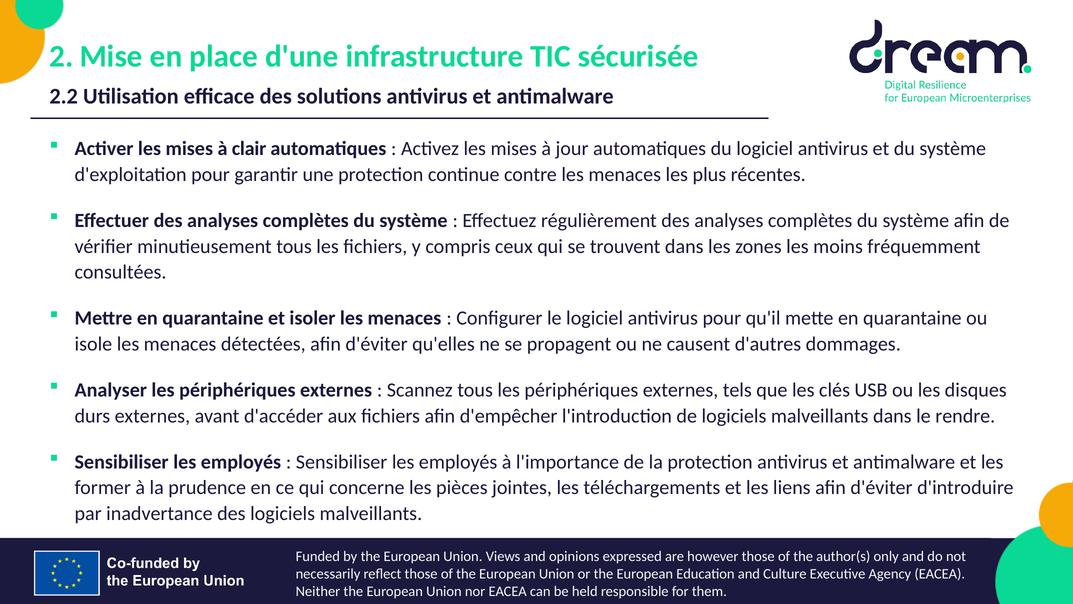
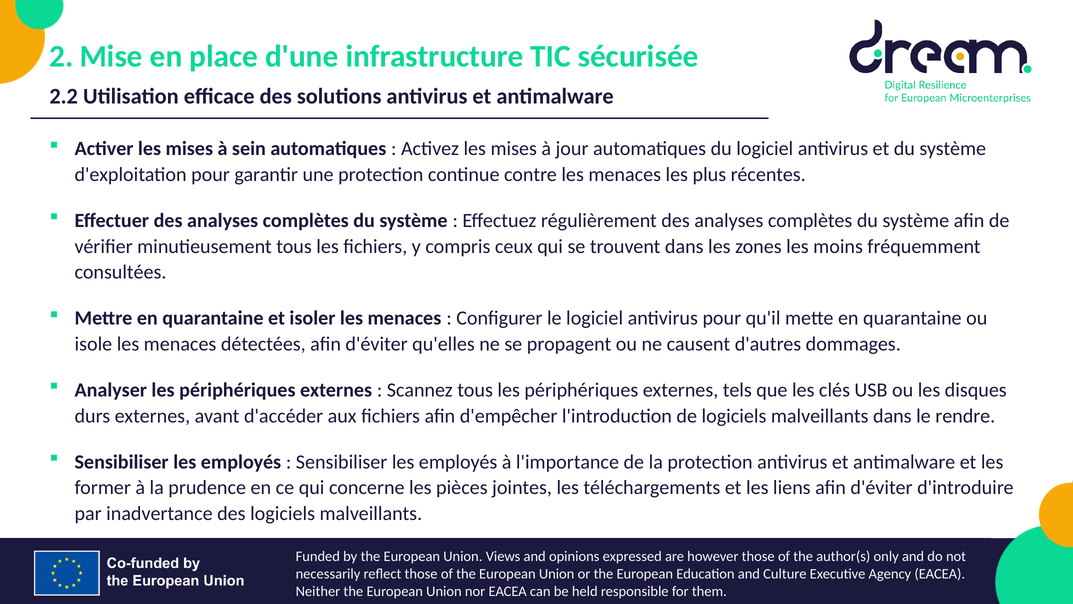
clair: clair -> sein
